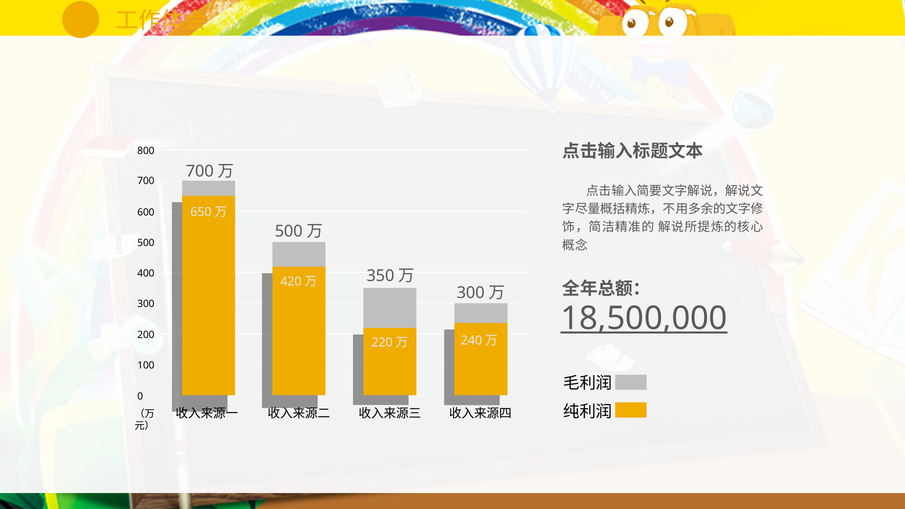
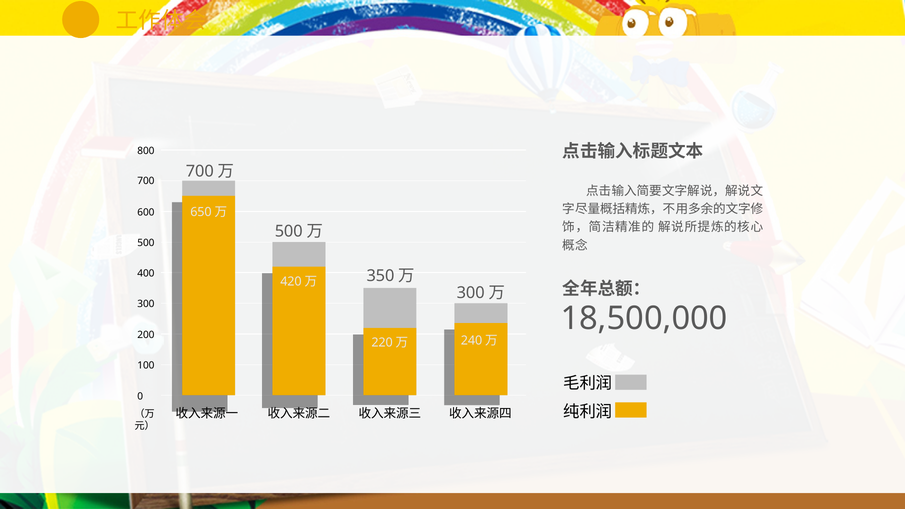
18,500,000 underline: present -> none
